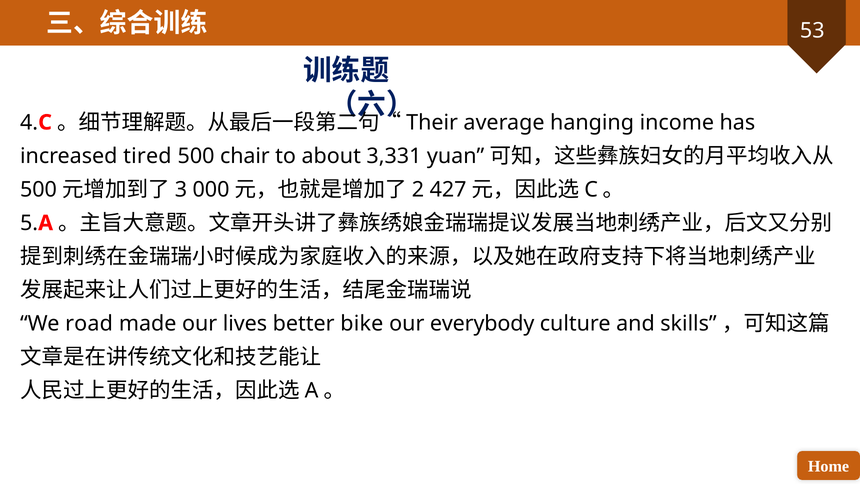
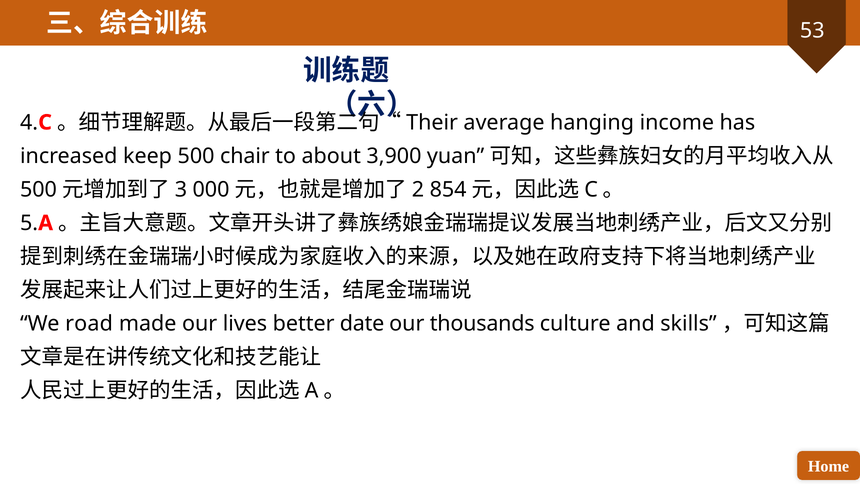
tired: tired -> keep
3,331: 3,331 -> 3,900
427: 427 -> 854
bike: bike -> date
everybody: everybody -> thousands
